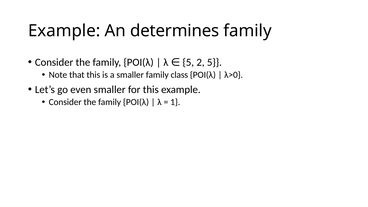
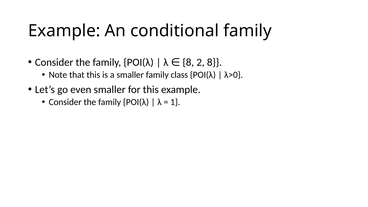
determines: determines -> conditional
λ 5: 5 -> 8
2 5: 5 -> 8
